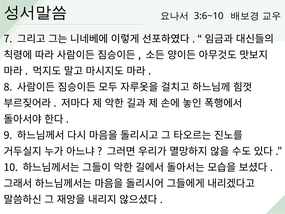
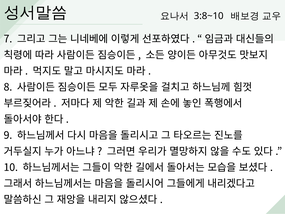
3:6~10: 3:6~10 -> 3:8~10
